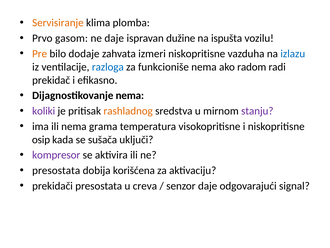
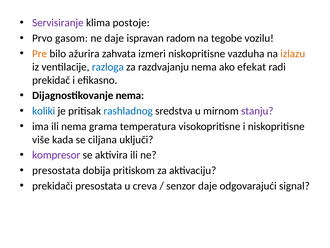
Servisiranje colour: orange -> purple
plomba: plomba -> postoje
dužine: dužine -> radom
ispušta: ispušta -> tegobe
dodaje: dodaje -> ažurira
izlazu colour: blue -> orange
funkcioniše: funkcioniše -> razdvajanju
radom: radom -> efekat
koliki colour: purple -> blue
rashladnog colour: orange -> blue
osip: osip -> više
sušača: sušača -> ciljana
korišćena: korišćena -> pritiskom
